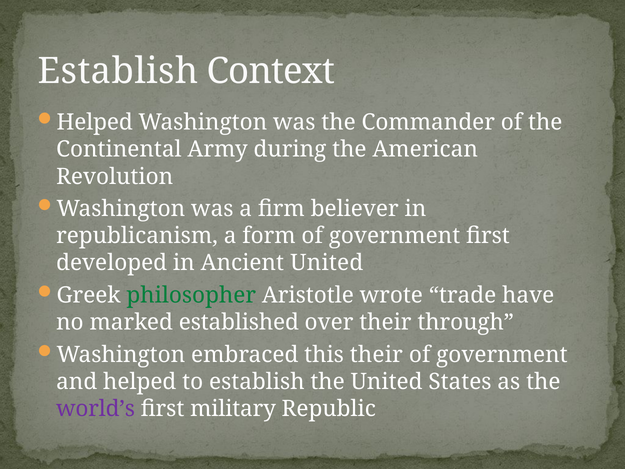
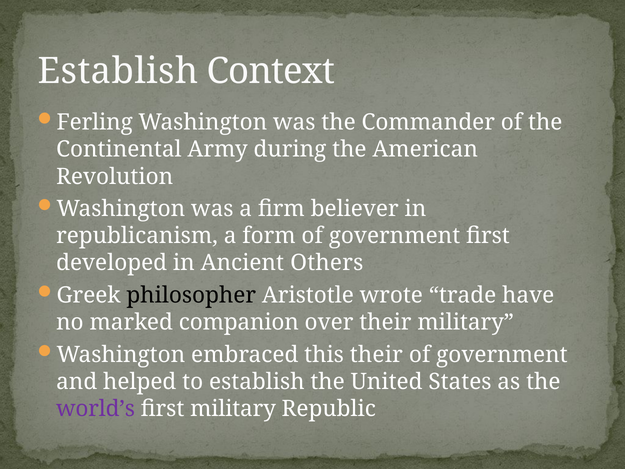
Helped at (95, 122): Helped -> Ferling
Ancient United: United -> Others
philosopher colour: green -> black
established: established -> companion
their through: through -> military
